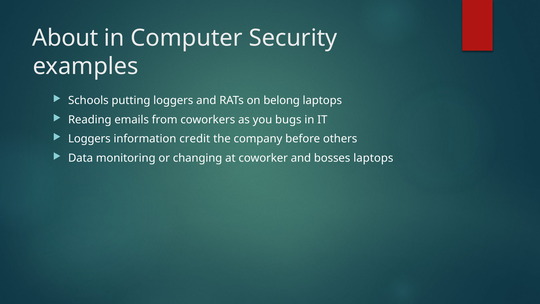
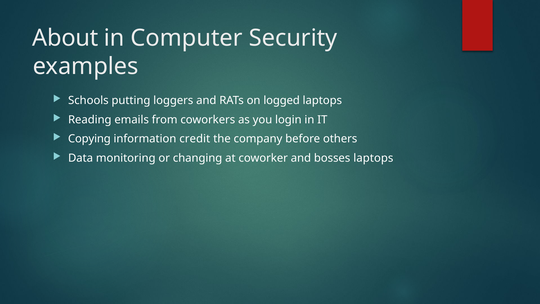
belong: belong -> logged
bugs: bugs -> login
Loggers at (89, 139): Loggers -> Copying
